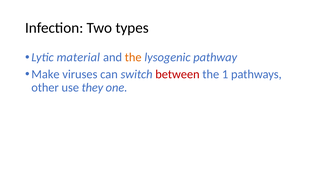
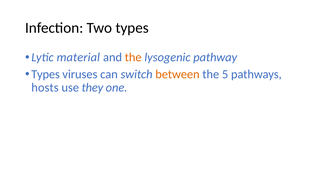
Make at (45, 74): Make -> Types
between colour: red -> orange
1: 1 -> 5
other: other -> hosts
